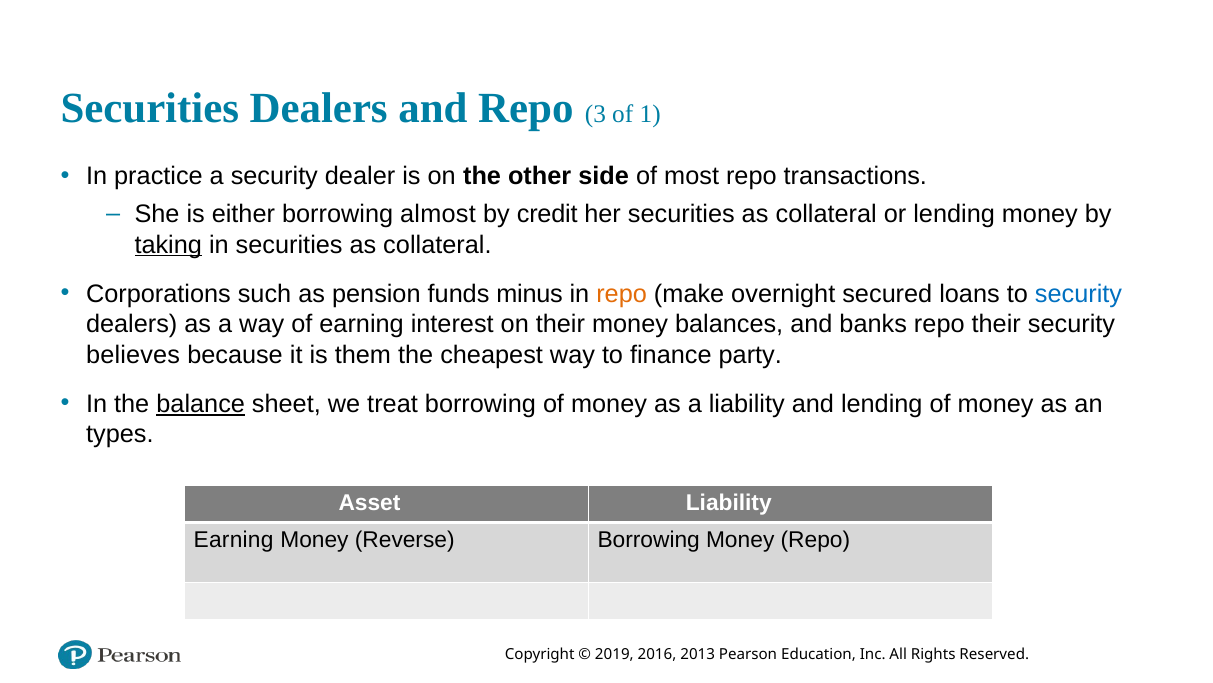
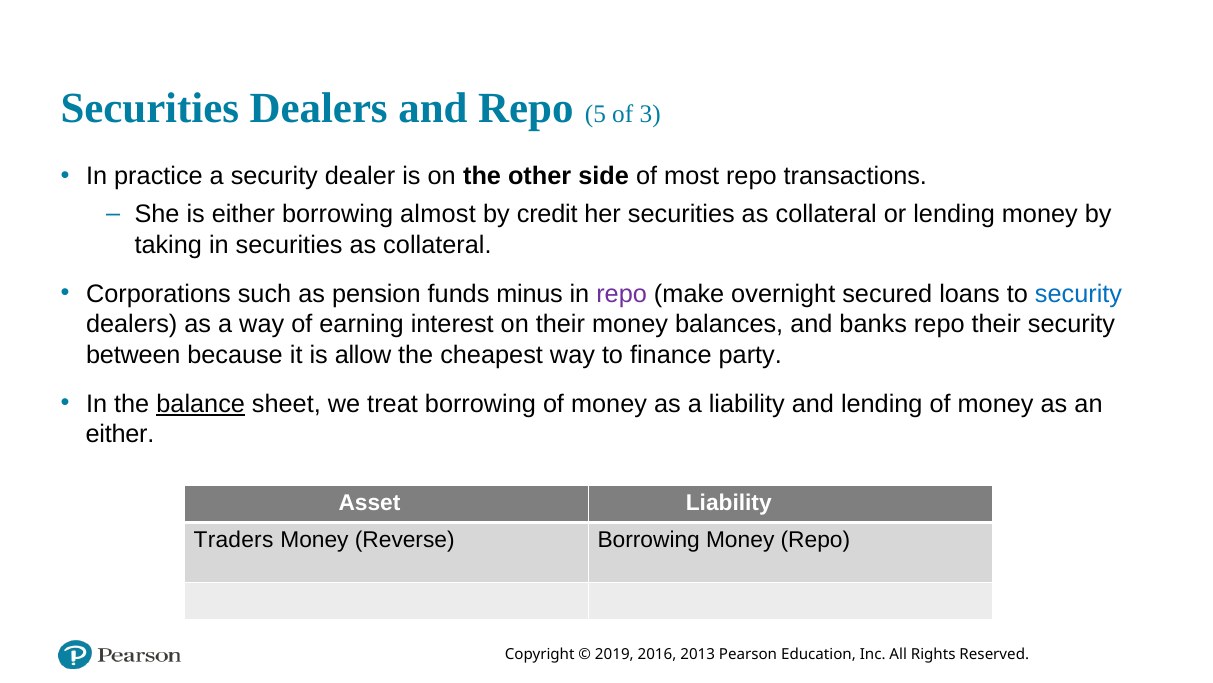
3: 3 -> 5
1: 1 -> 3
taking underline: present -> none
repo at (622, 294) colour: orange -> purple
believes: believes -> between
them: them -> allow
types at (120, 434): types -> either
Earning at (234, 540): Earning -> Traders
